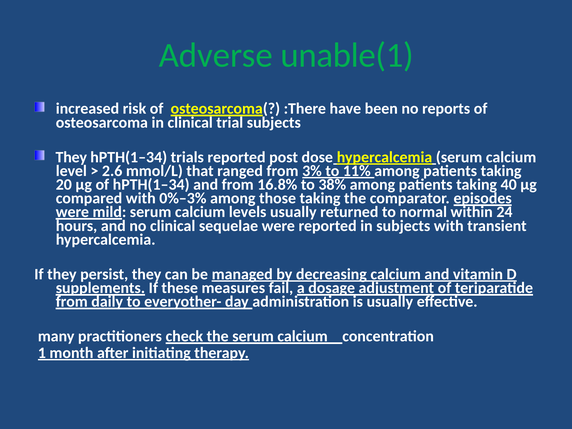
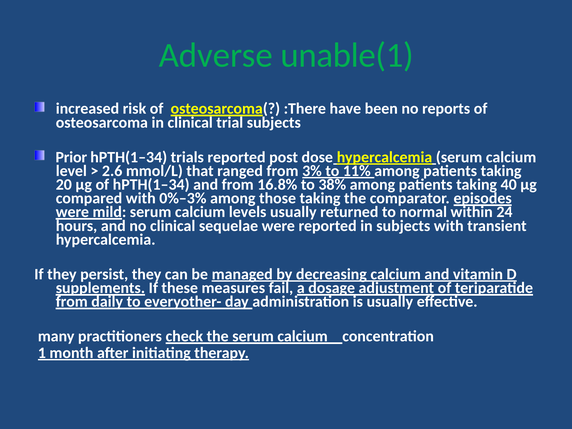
They at (71, 157): They -> Prior
